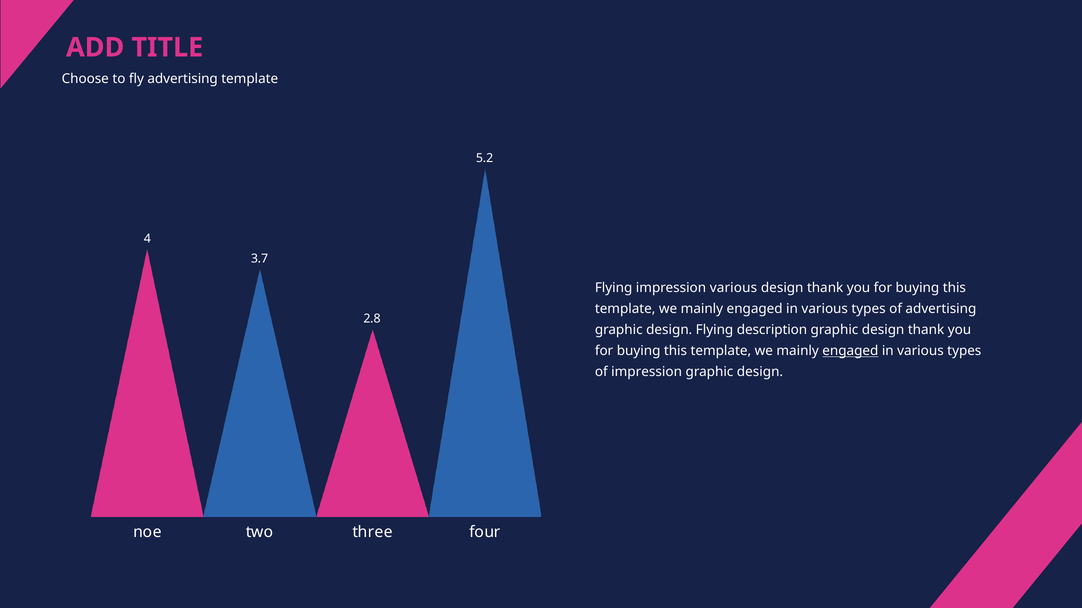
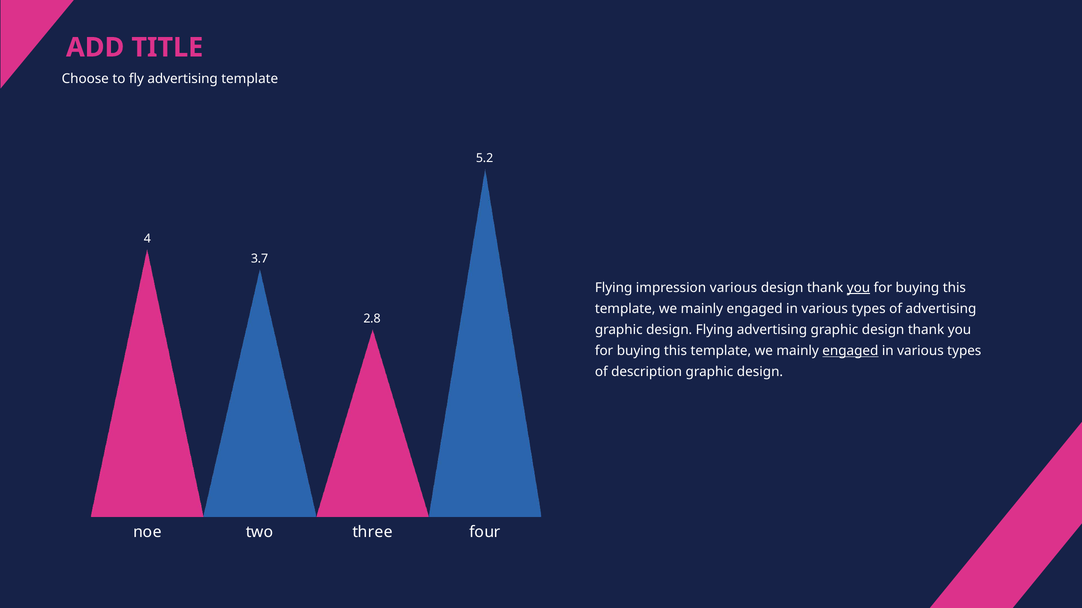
you at (859, 288) underline: none -> present
Flying description: description -> advertising
of impression: impression -> description
